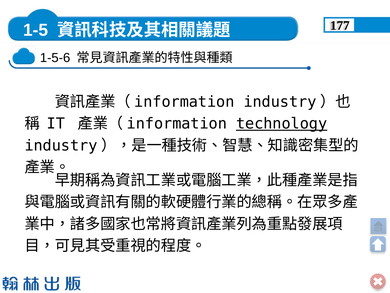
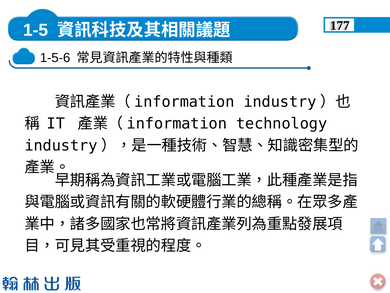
technology underline: present -> none
